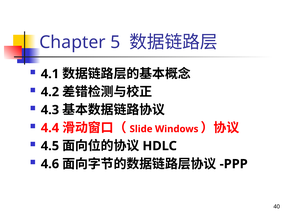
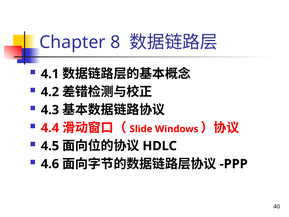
5: 5 -> 8
